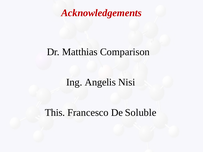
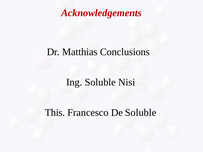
Comparison: Comparison -> Conclusions
Ing Angelis: Angelis -> Soluble
